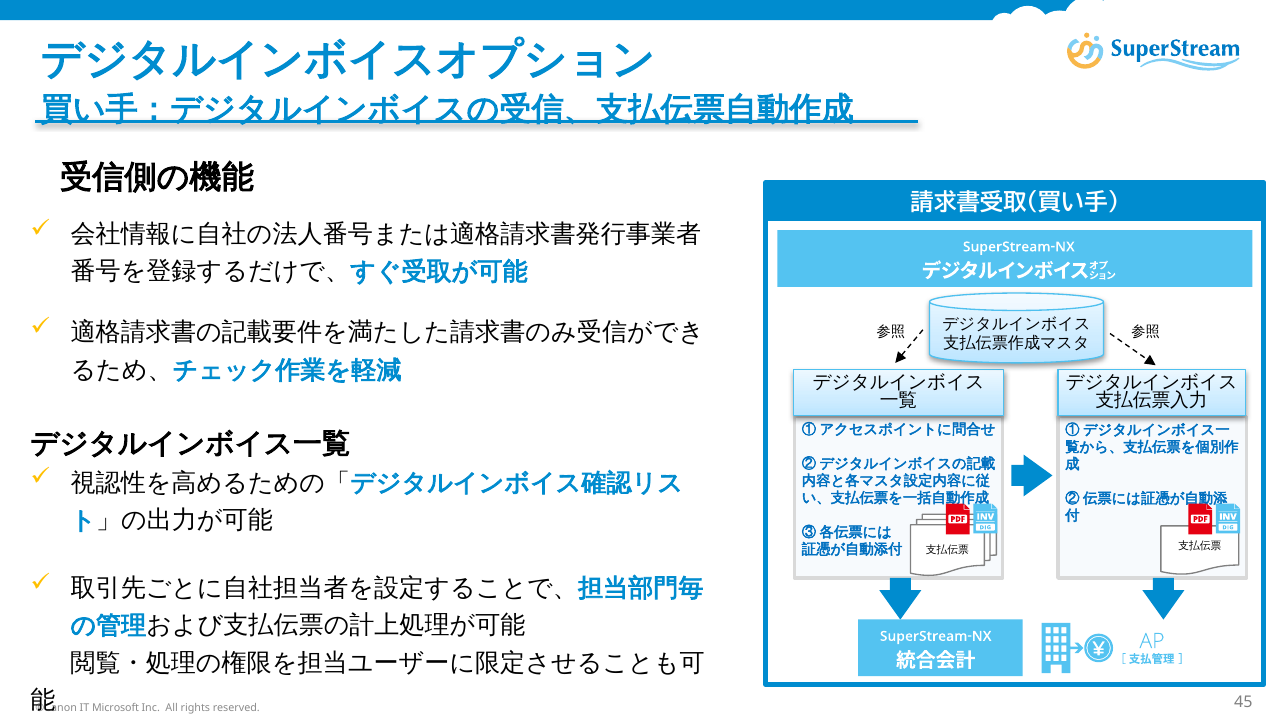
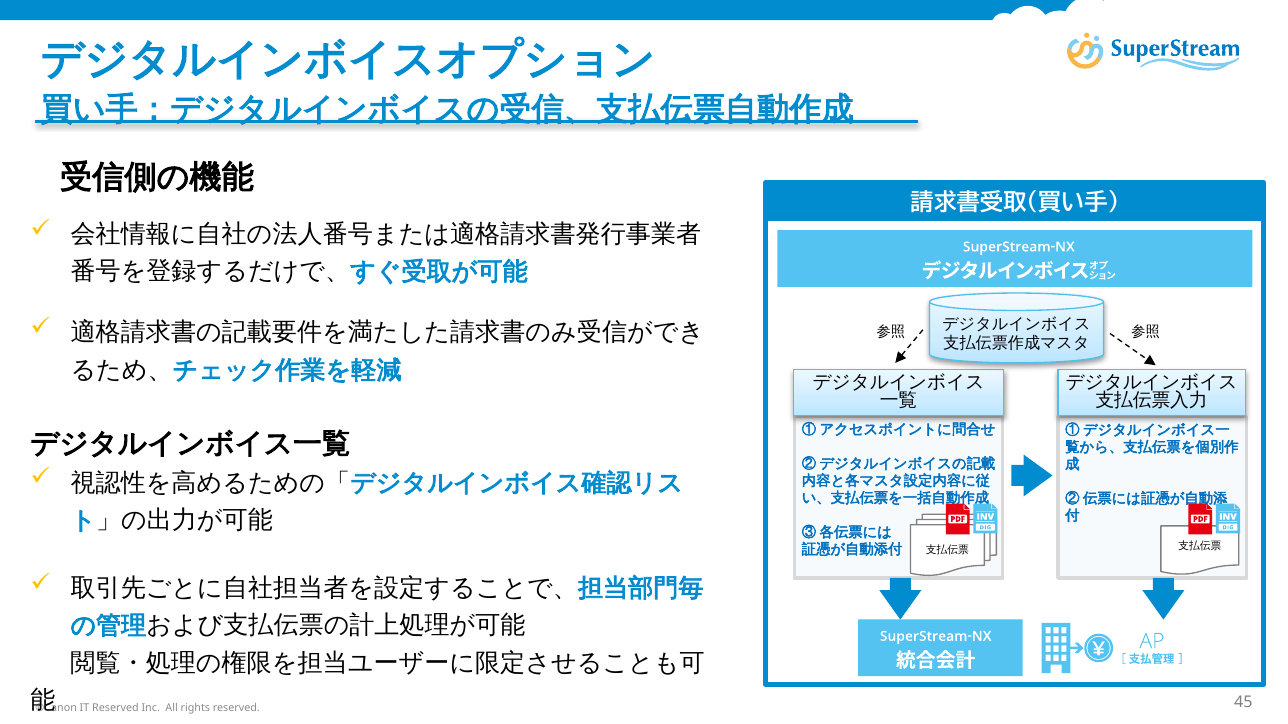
IT Microsoft: Microsoft -> Reserved
